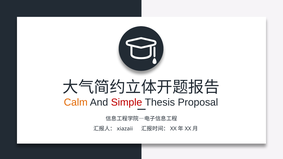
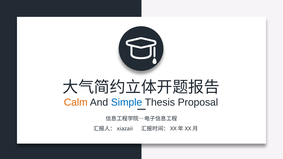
Simple colour: red -> blue
